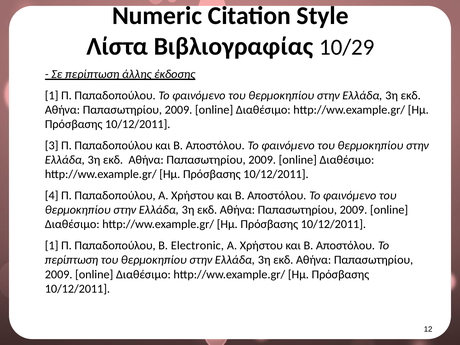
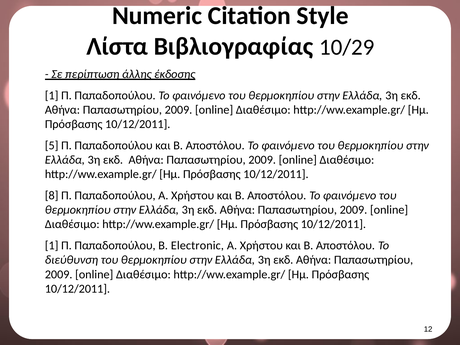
3: 3 -> 5
4: 4 -> 8
περίπτωση at (72, 260): περίπτωση -> διεύθυνση
